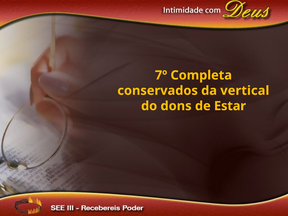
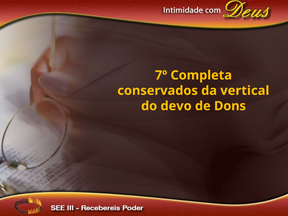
dons: dons -> devo
Estar: Estar -> Dons
